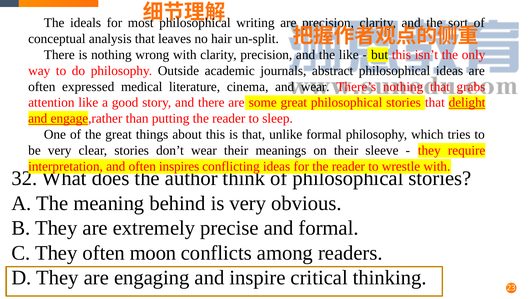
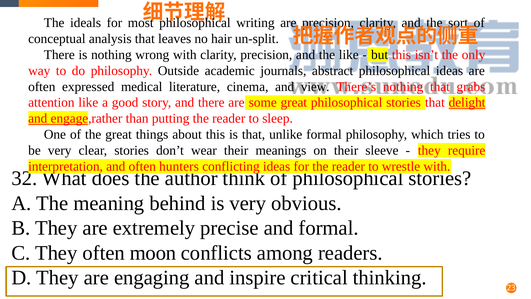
and wear: wear -> view
inspires: inspires -> hunters
